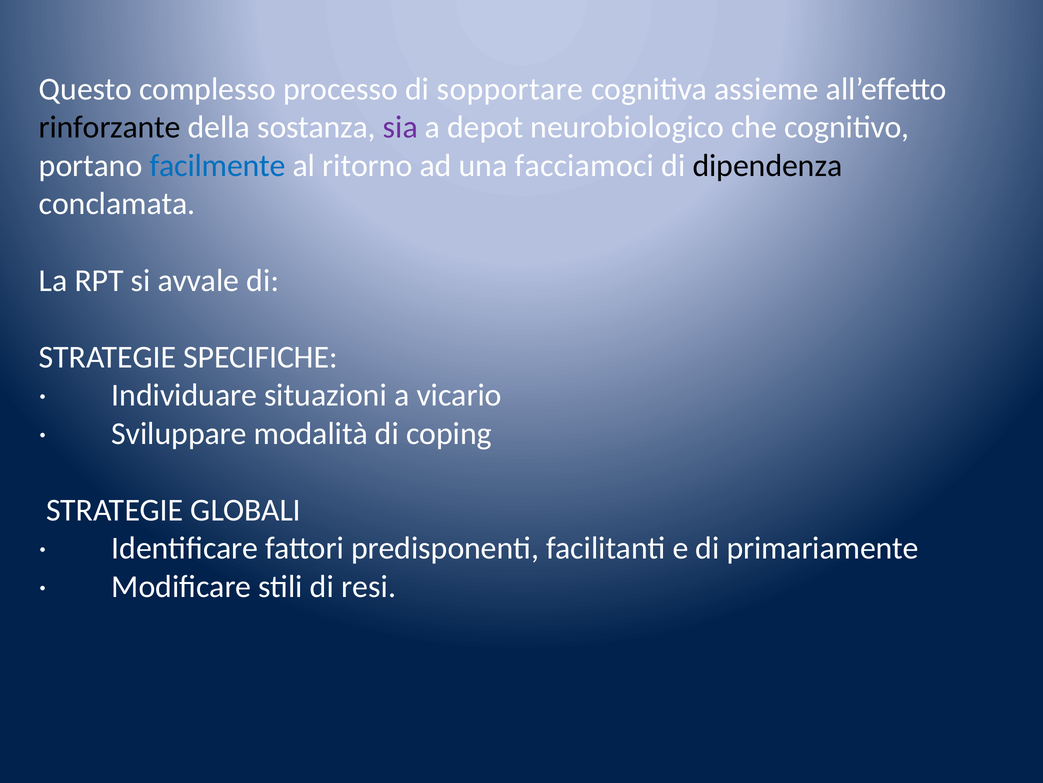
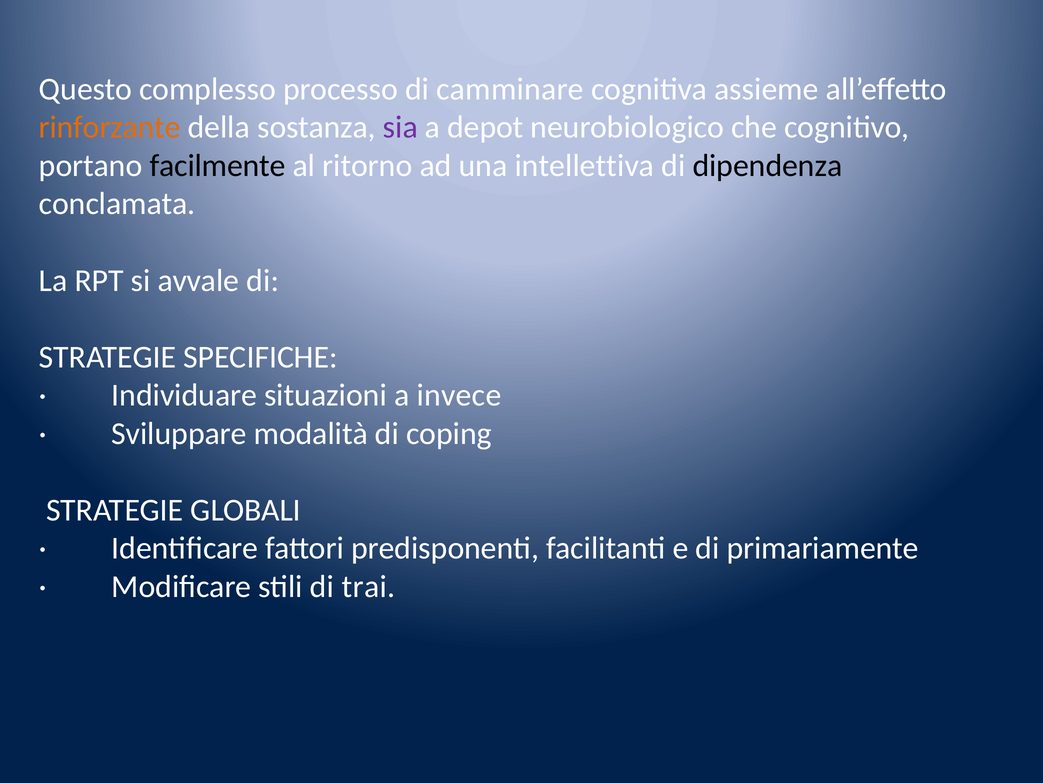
sopportare: sopportare -> camminare
rinforzante colour: black -> orange
facilmente colour: blue -> black
facciamoci: facciamoci -> intellettiva
vicario: vicario -> invece
resi: resi -> trai
